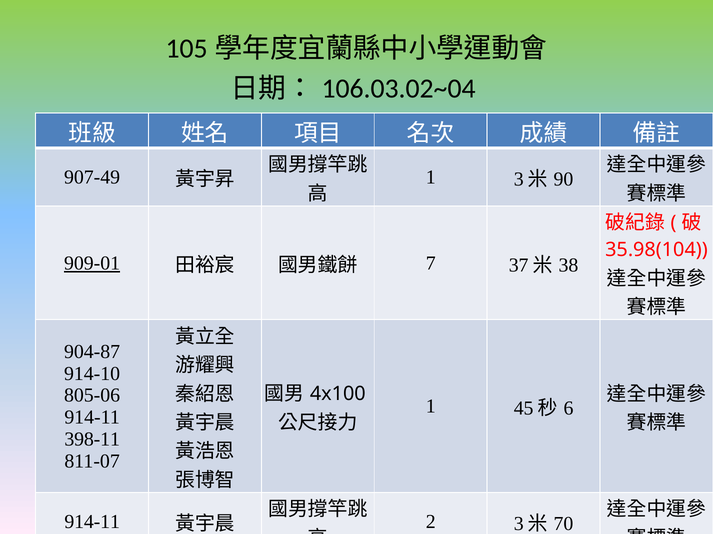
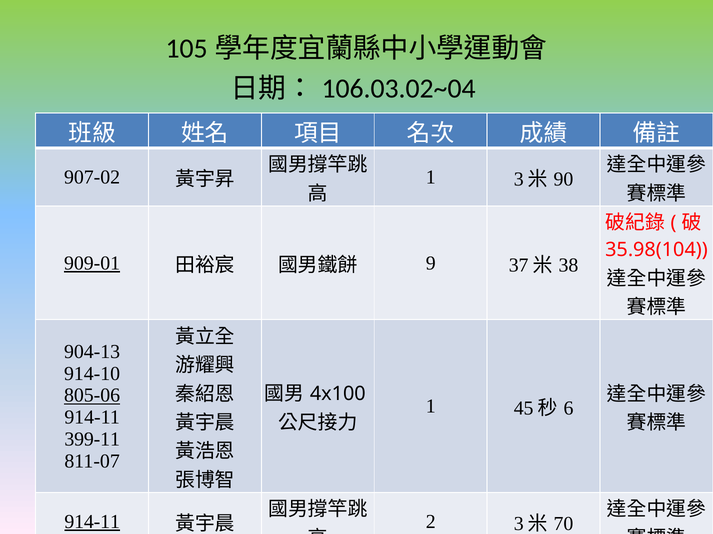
907-49: 907-49 -> 907-02
7: 7 -> 9
904-87: 904-87 -> 904-13
805-06 underline: none -> present
398-11: 398-11 -> 399-11
914-11 at (92, 522) underline: none -> present
